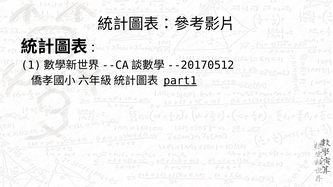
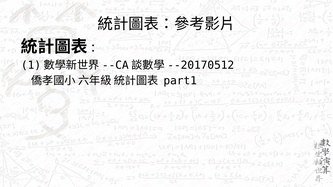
part1 underline: present -> none
